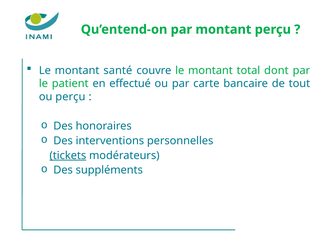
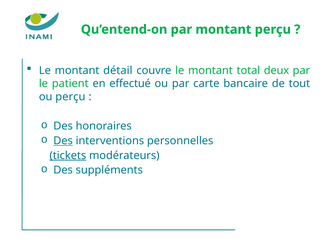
santé: santé -> détail
dont: dont -> deux
Des at (63, 141) underline: none -> present
